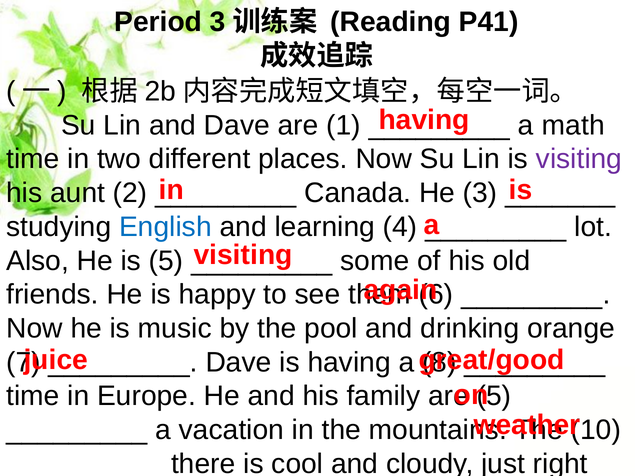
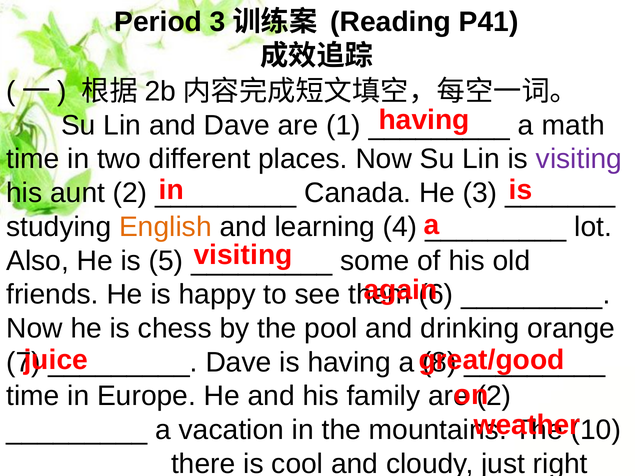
English colour: blue -> orange
music: music -> chess
5 at (494, 396): 5 -> 2
